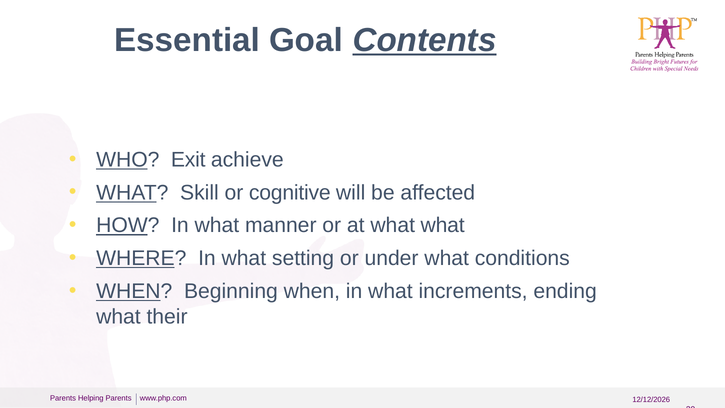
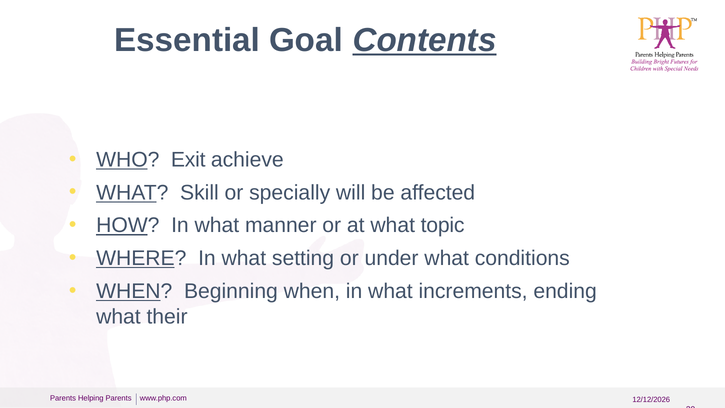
cognitive: cognitive -> specially
what what: what -> topic
